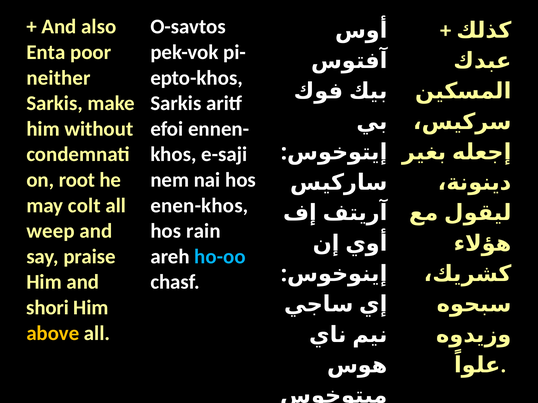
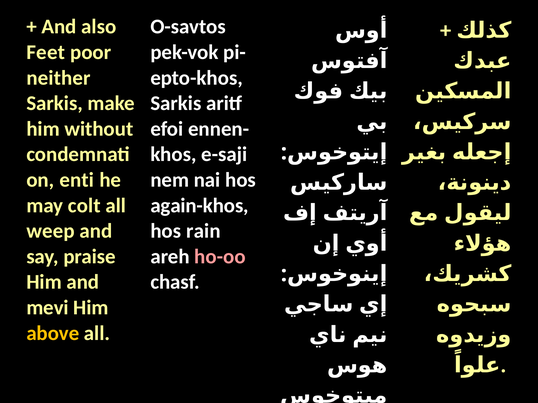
Enta: Enta -> Feet
root: root -> enti
enen-khos: enen-khos -> again-khos
ho-oo colour: light blue -> pink
shori: shori -> mevi
